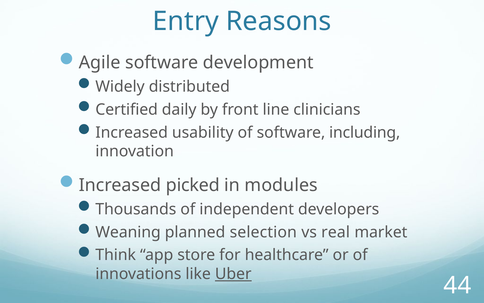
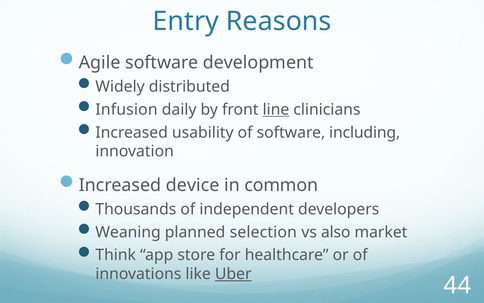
Certified: Certified -> Infusion
line underline: none -> present
picked: picked -> device
modules: modules -> common
real: real -> also
